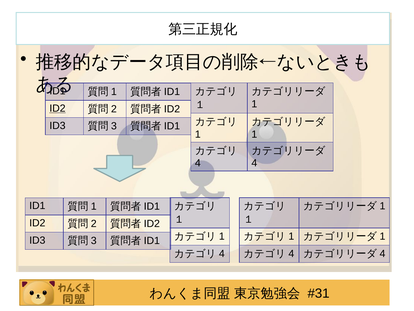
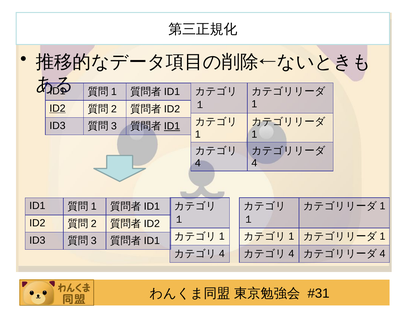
ID1 at (172, 126) underline: none -> present
